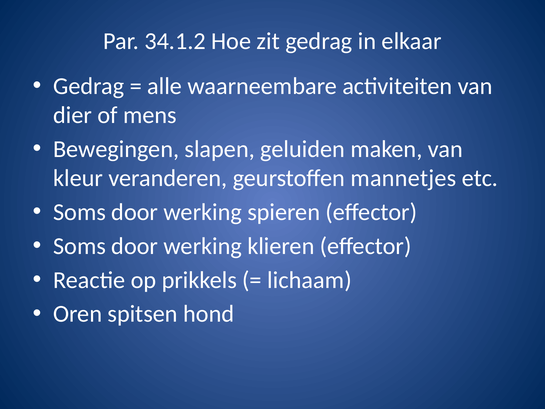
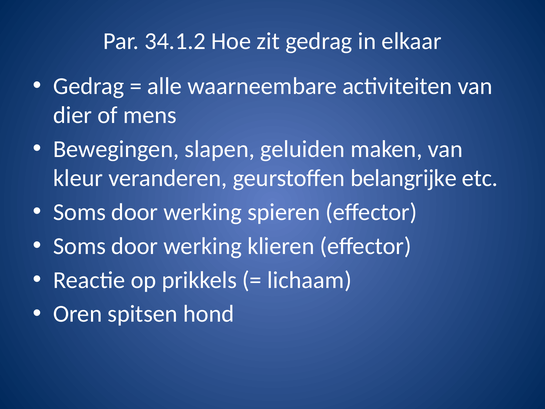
mannetjes: mannetjes -> belangrijke
